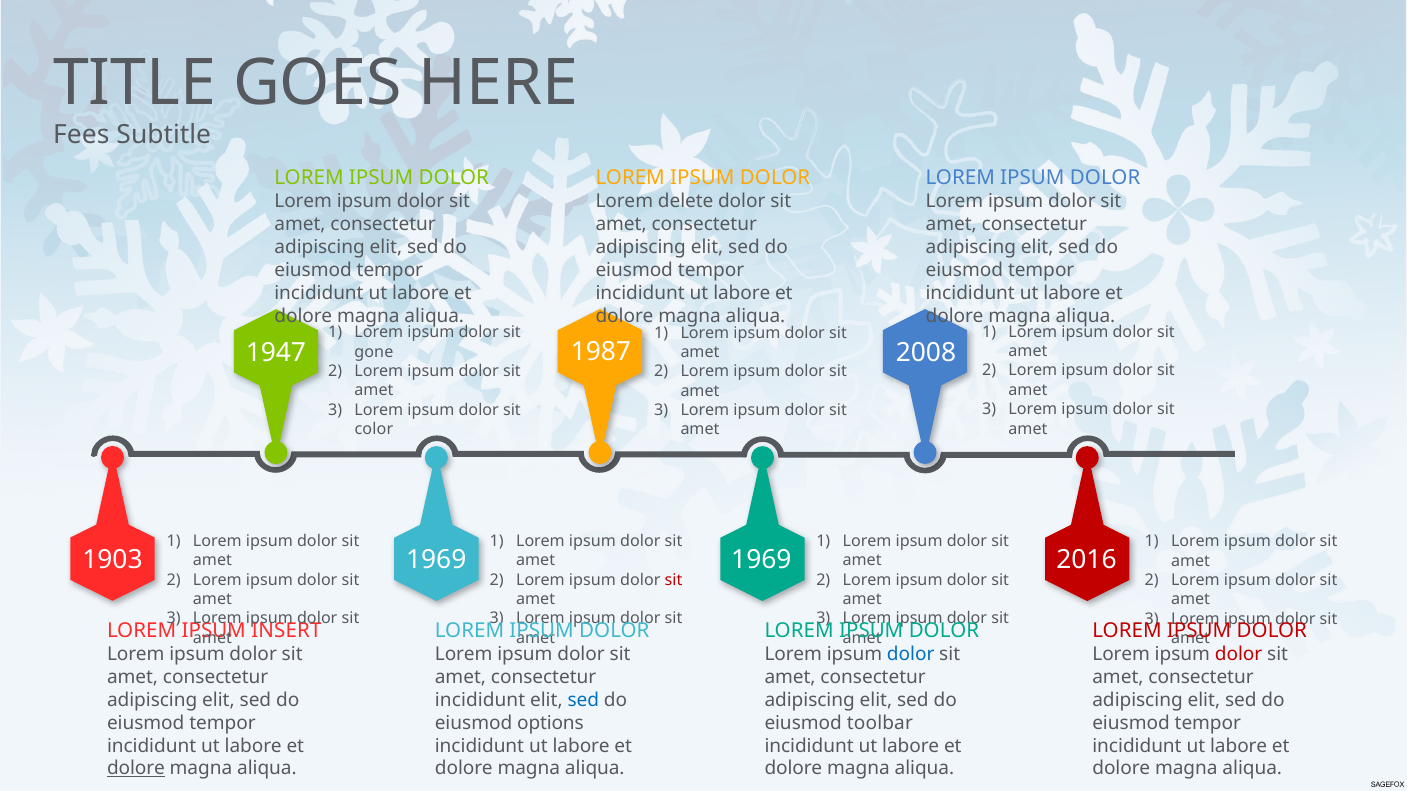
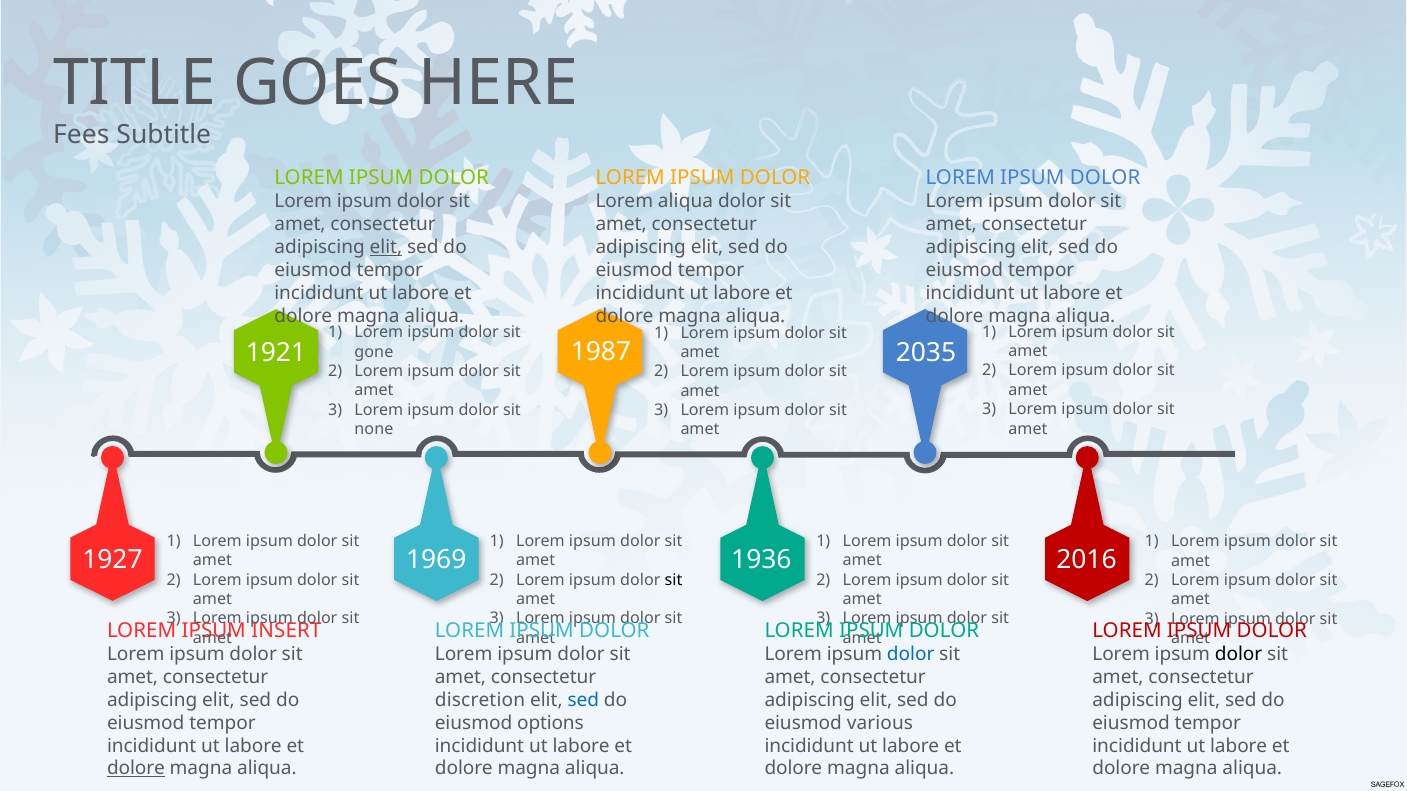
Lorem delete: delete -> aliqua
elit at (386, 247) underline: none -> present
1947: 1947 -> 1921
2008: 2008 -> 2035
color: color -> none
1903: 1903 -> 1927
1969 1969: 1969 -> 1936
sit at (674, 580) colour: red -> black
dolor at (1239, 655) colour: red -> black
incididunt at (480, 700): incididunt -> discretion
toolbar: toolbar -> various
